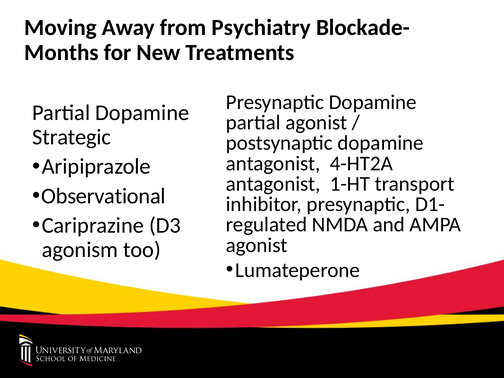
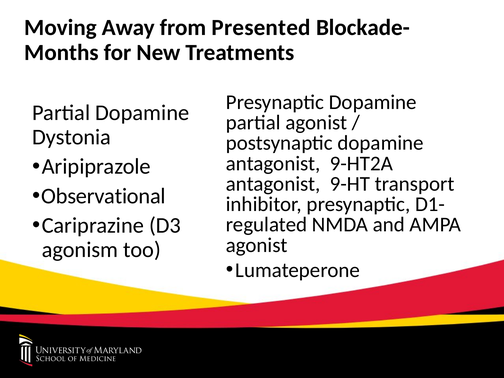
Psychiatry: Psychiatry -> Presented
Strategic: Strategic -> Dystonia
4-HT2A: 4-HT2A -> 9-HT2A
1-HT: 1-HT -> 9-HT
